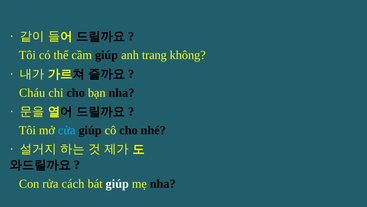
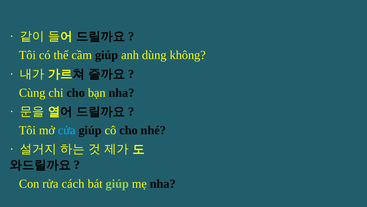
trang: trang -> dùng
Cháu: Cháu -> Cùng
giúp at (117, 183) colour: white -> light green
